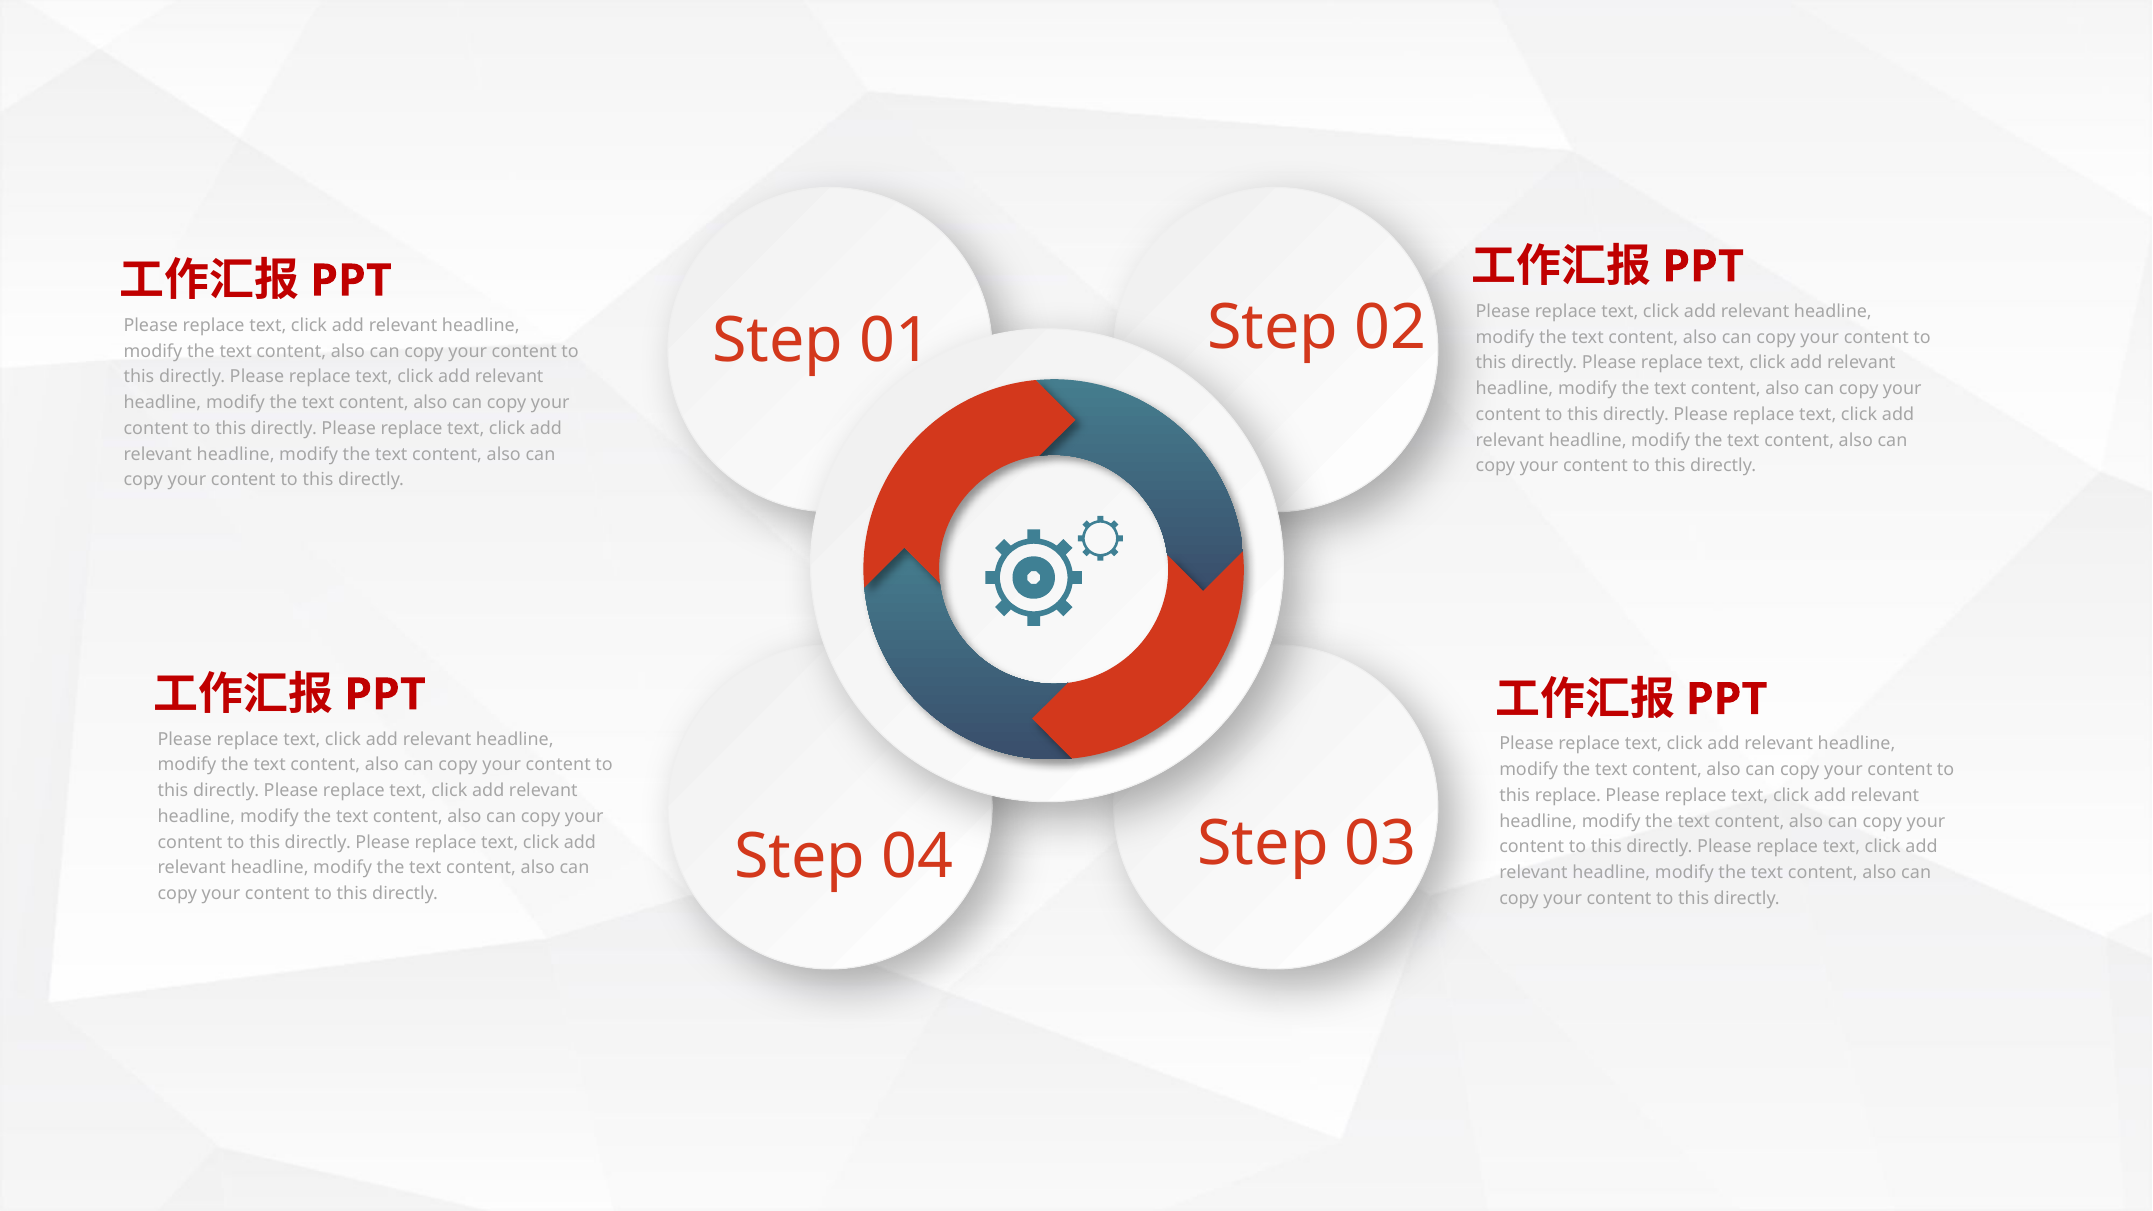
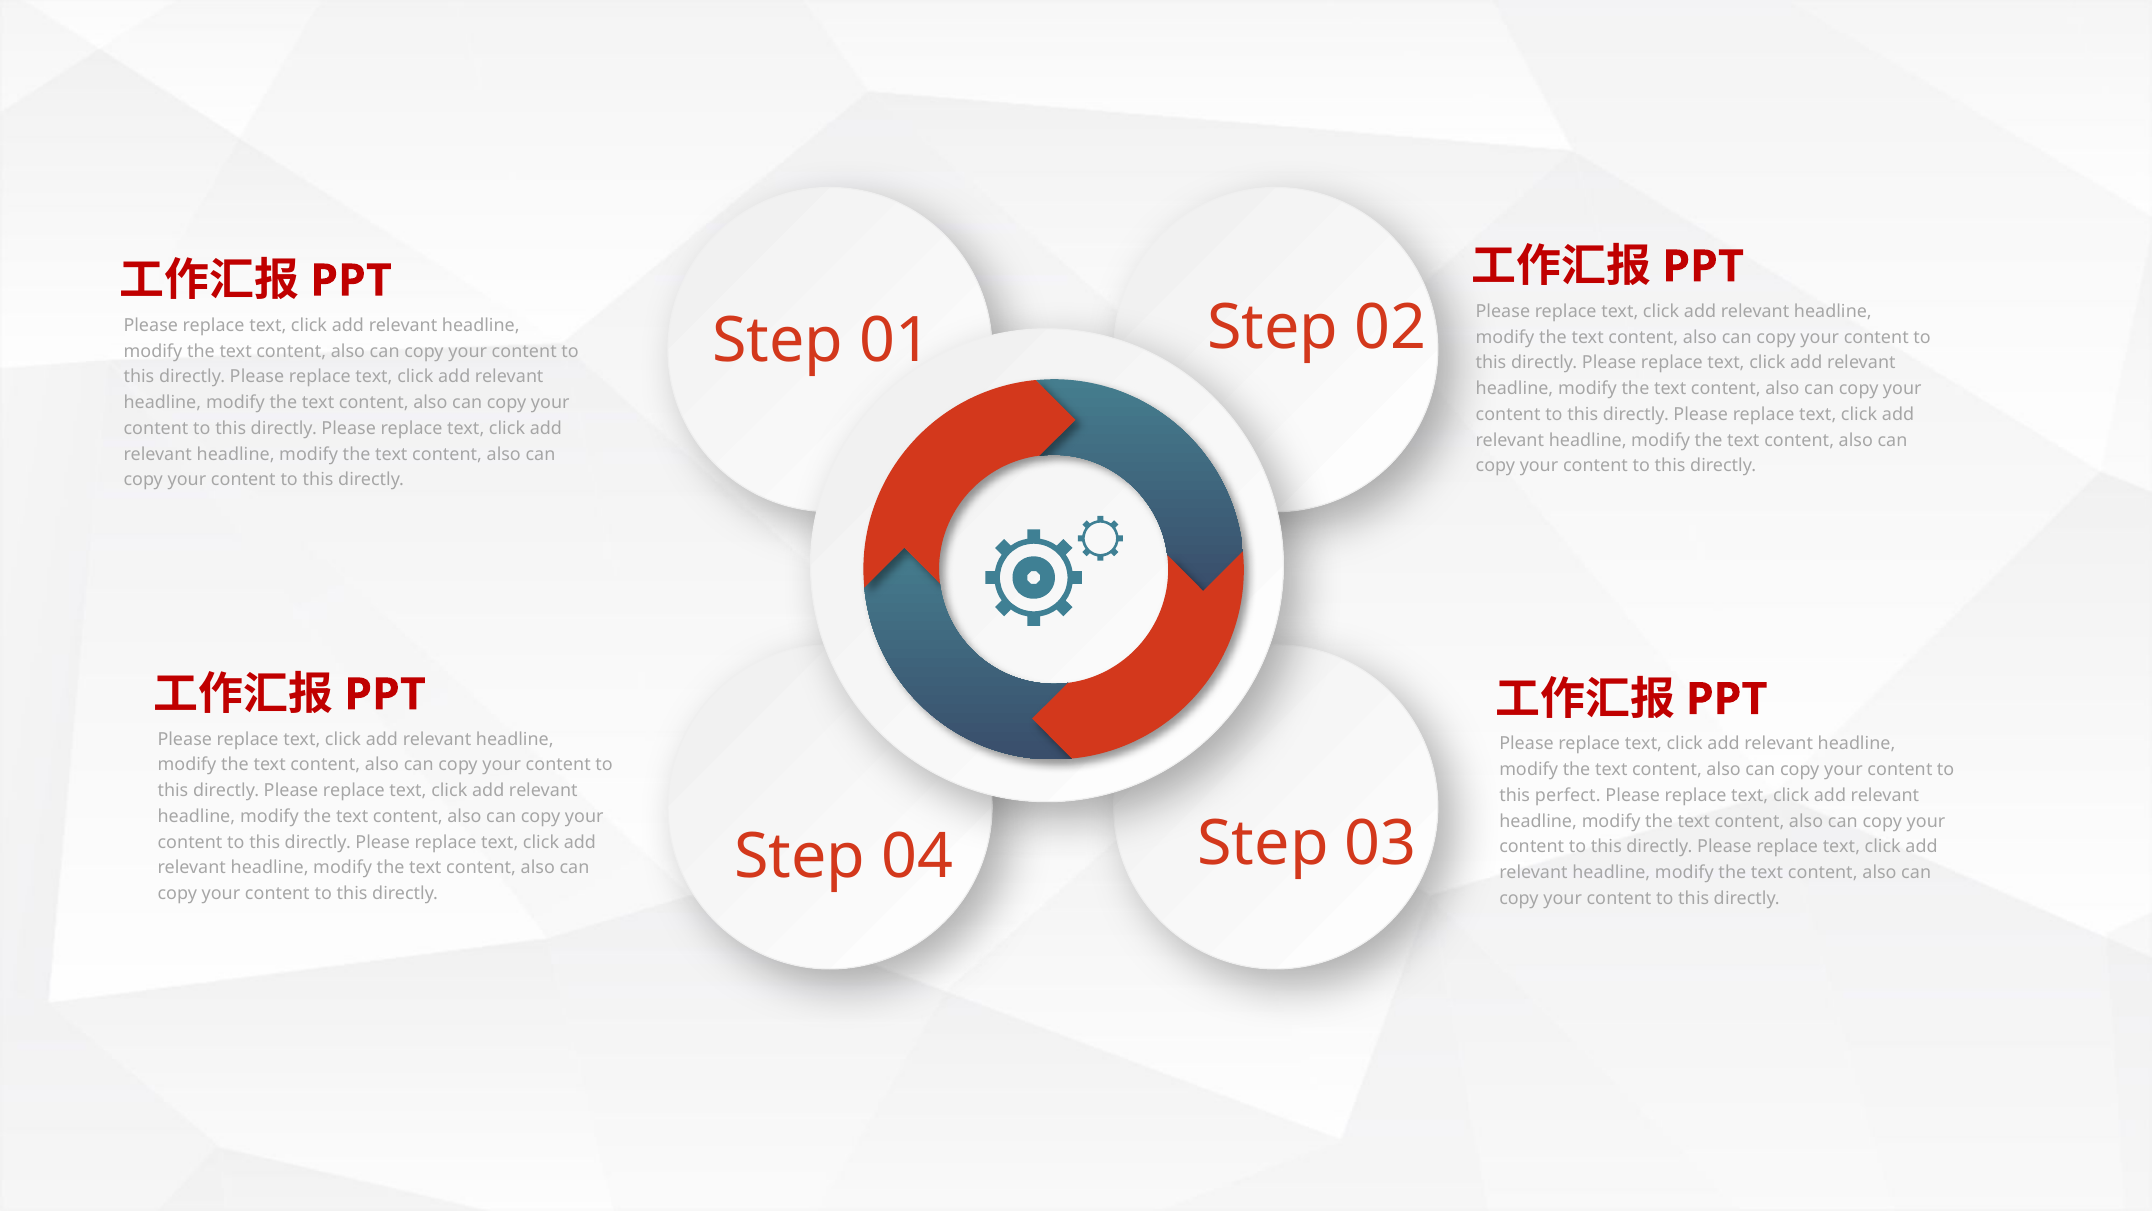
this replace: replace -> perfect
